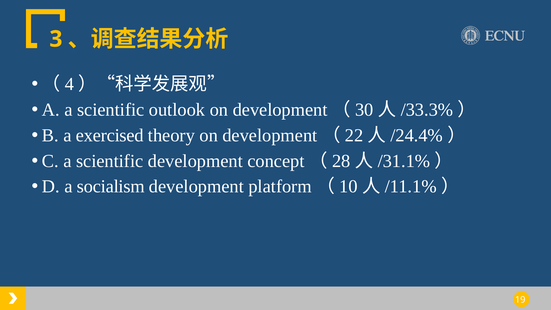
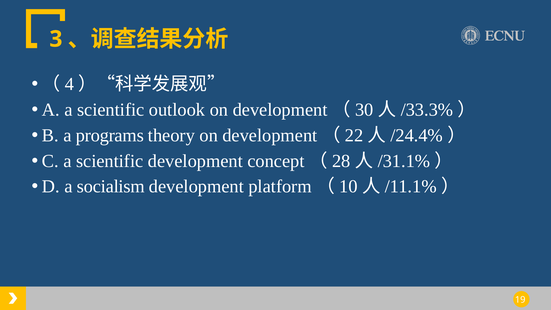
exercised: exercised -> programs
